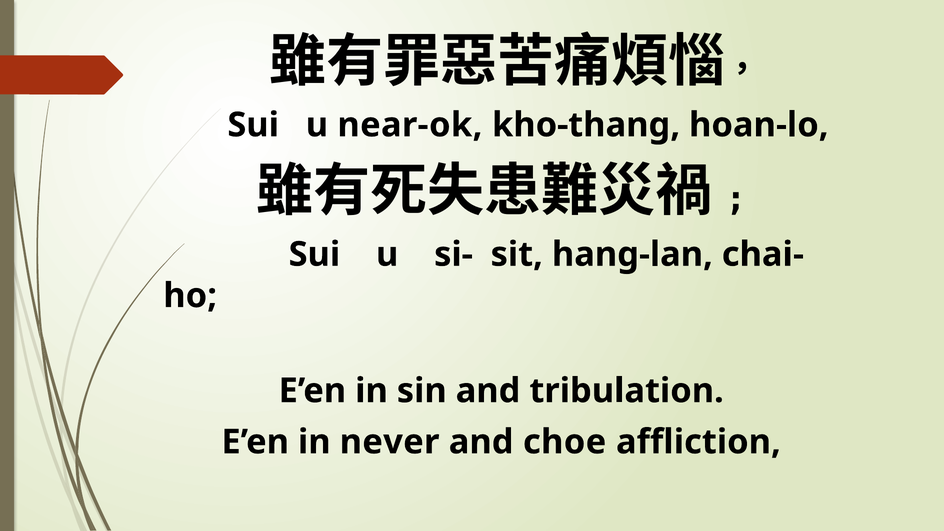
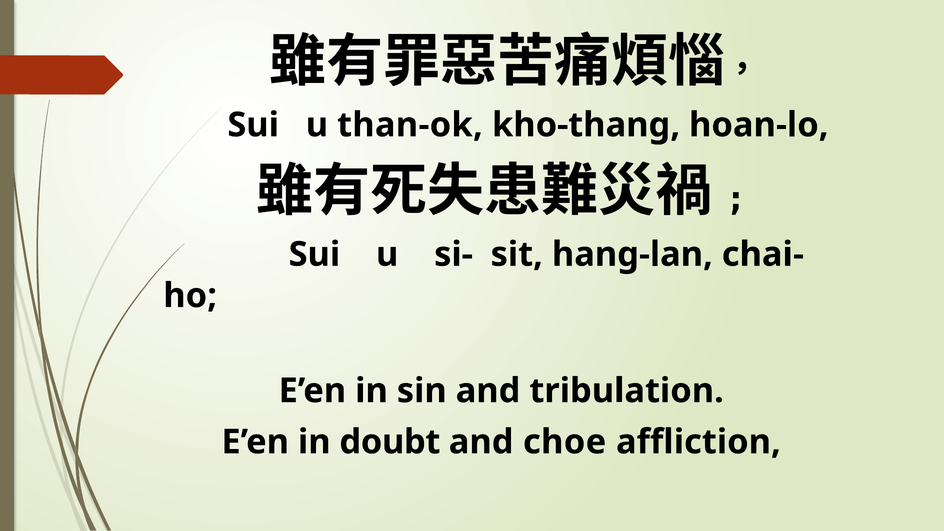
near-ok: near-ok -> than-ok
never: never -> doubt
